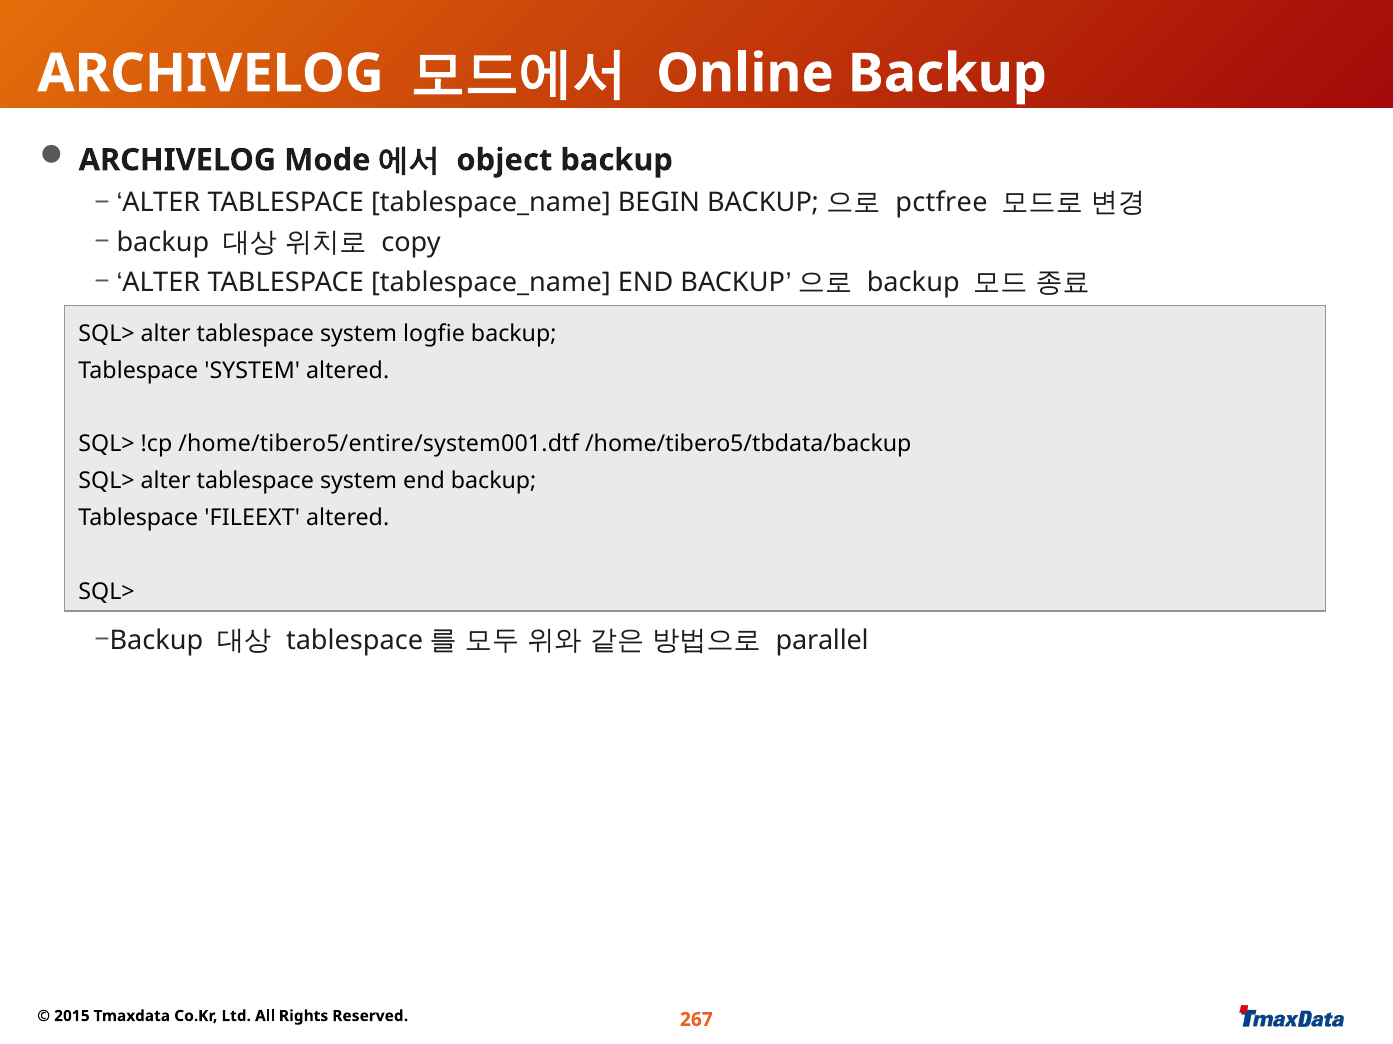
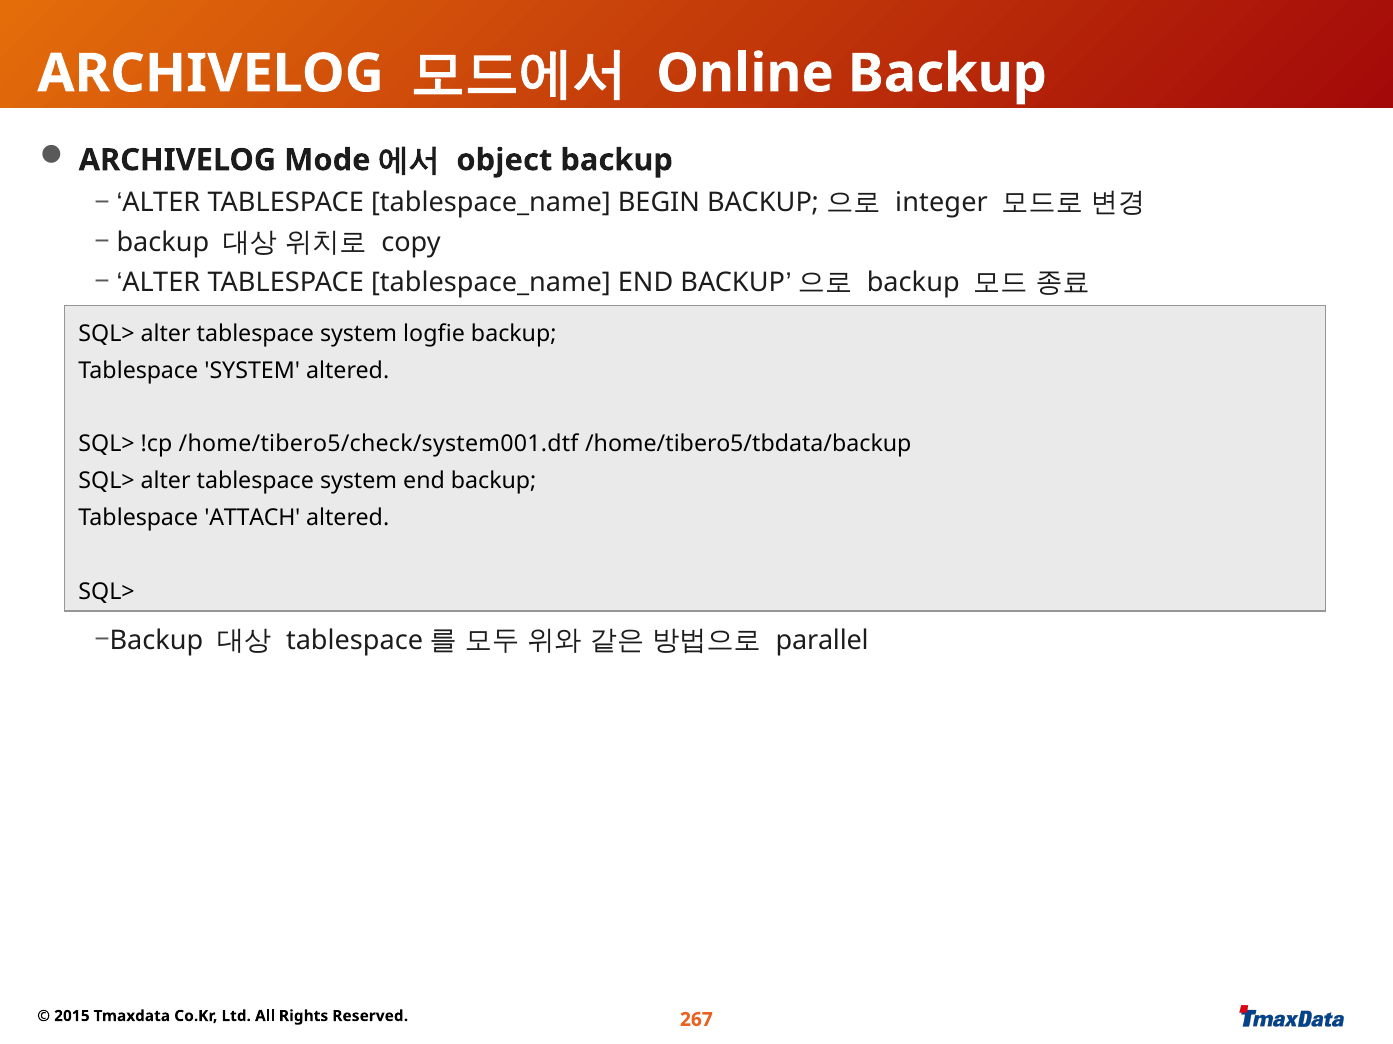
pctfree: pctfree -> integer
/home/tibero5/entire/system001.dtf: /home/tibero5/entire/system001.dtf -> /home/tibero5/check/system001.dtf
FILEEXT: FILEEXT -> ATTACH
